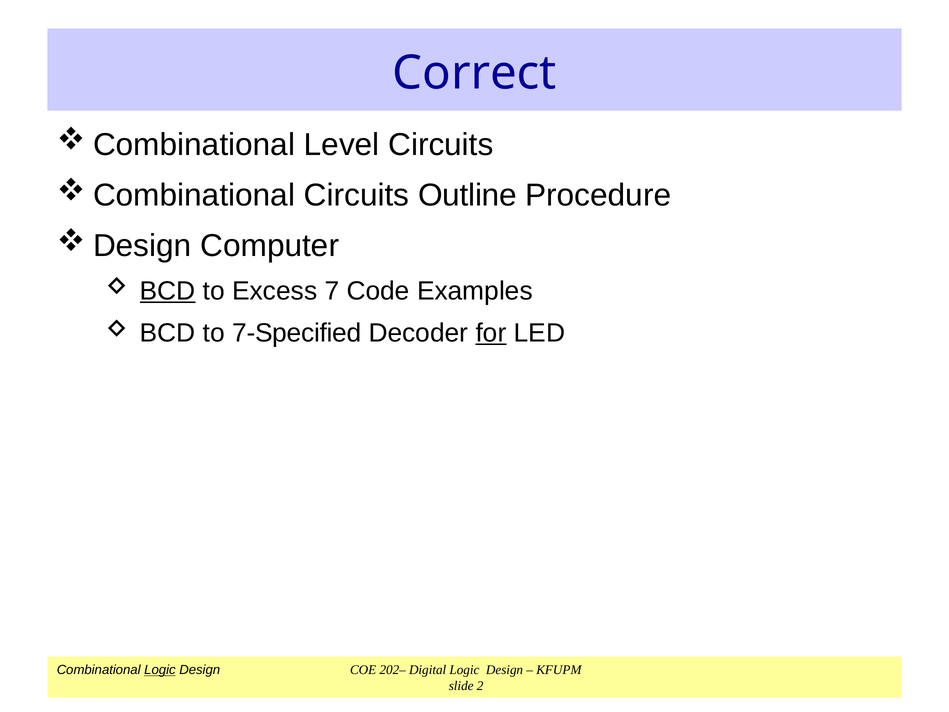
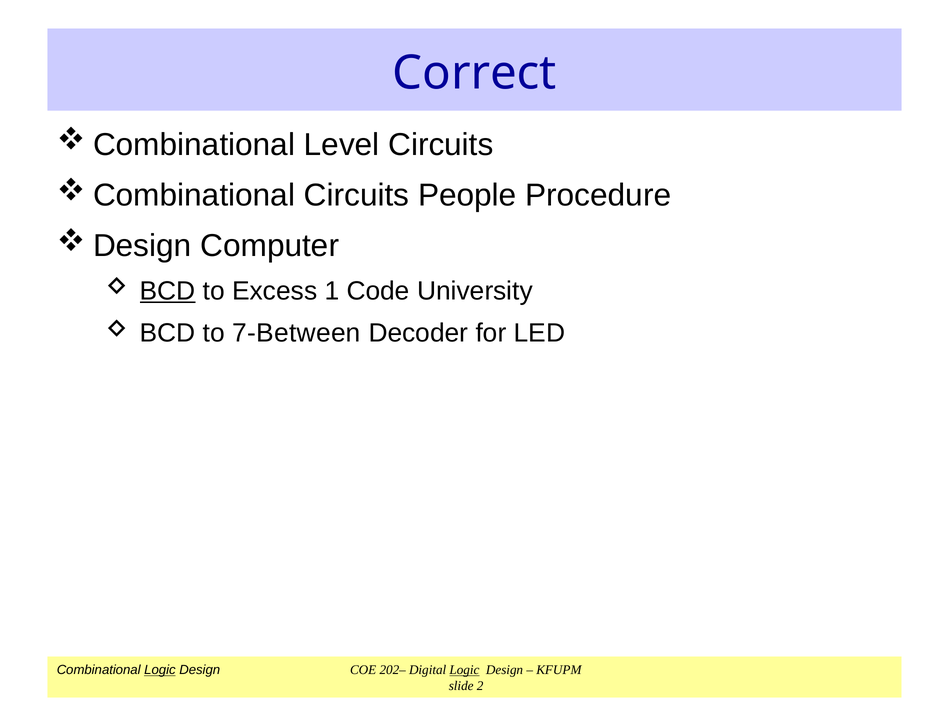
Outline: Outline -> People
7: 7 -> 1
Examples: Examples -> University
7-Specified: 7-Specified -> 7-Between
for underline: present -> none
Logic at (464, 670) underline: none -> present
